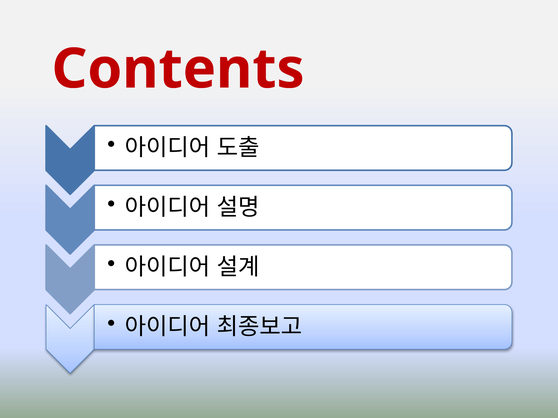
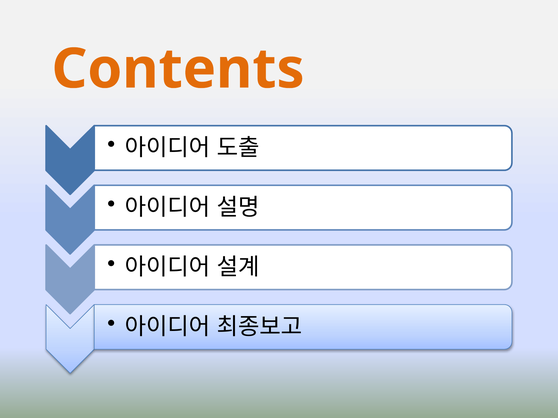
Contents colour: red -> orange
